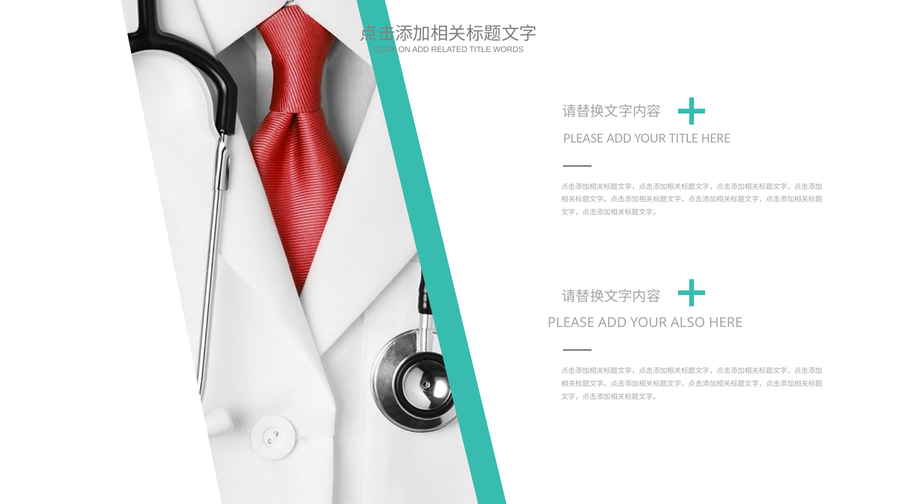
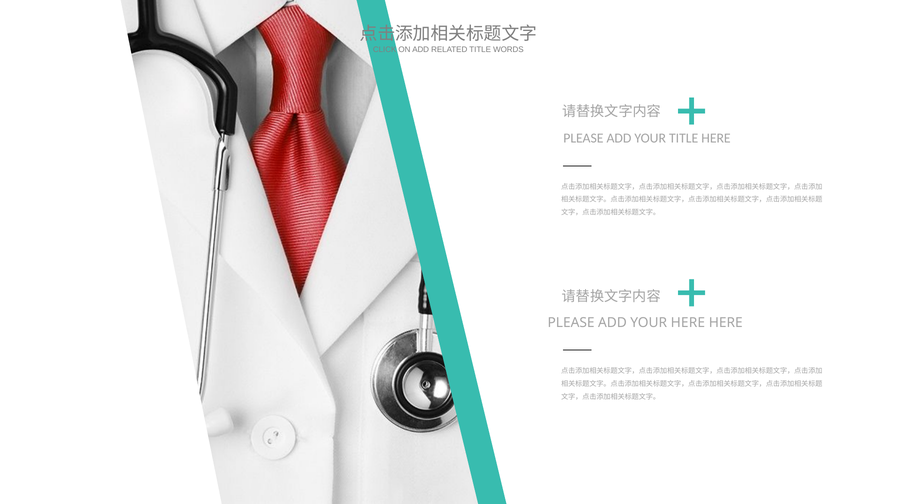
YOUR ALSO: ALSO -> HERE
